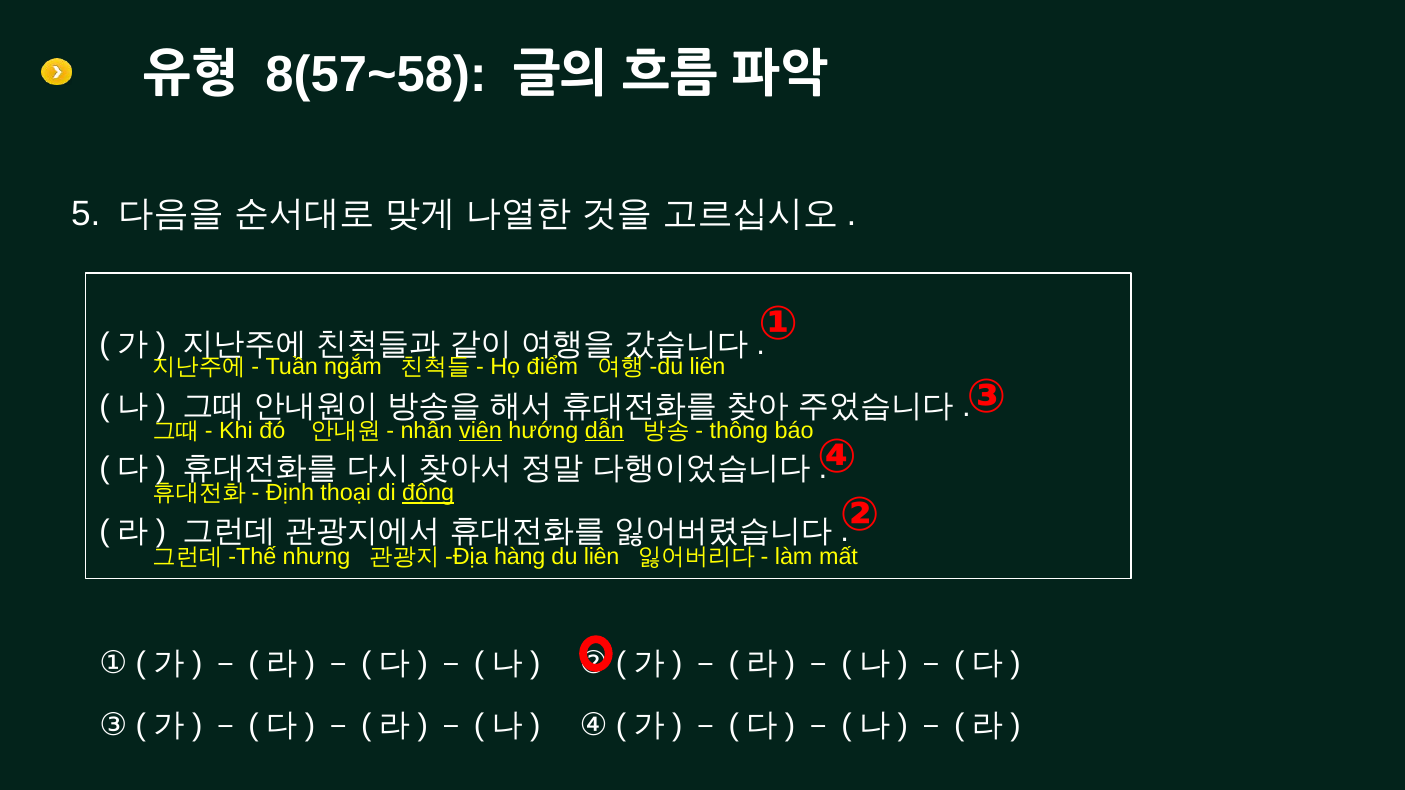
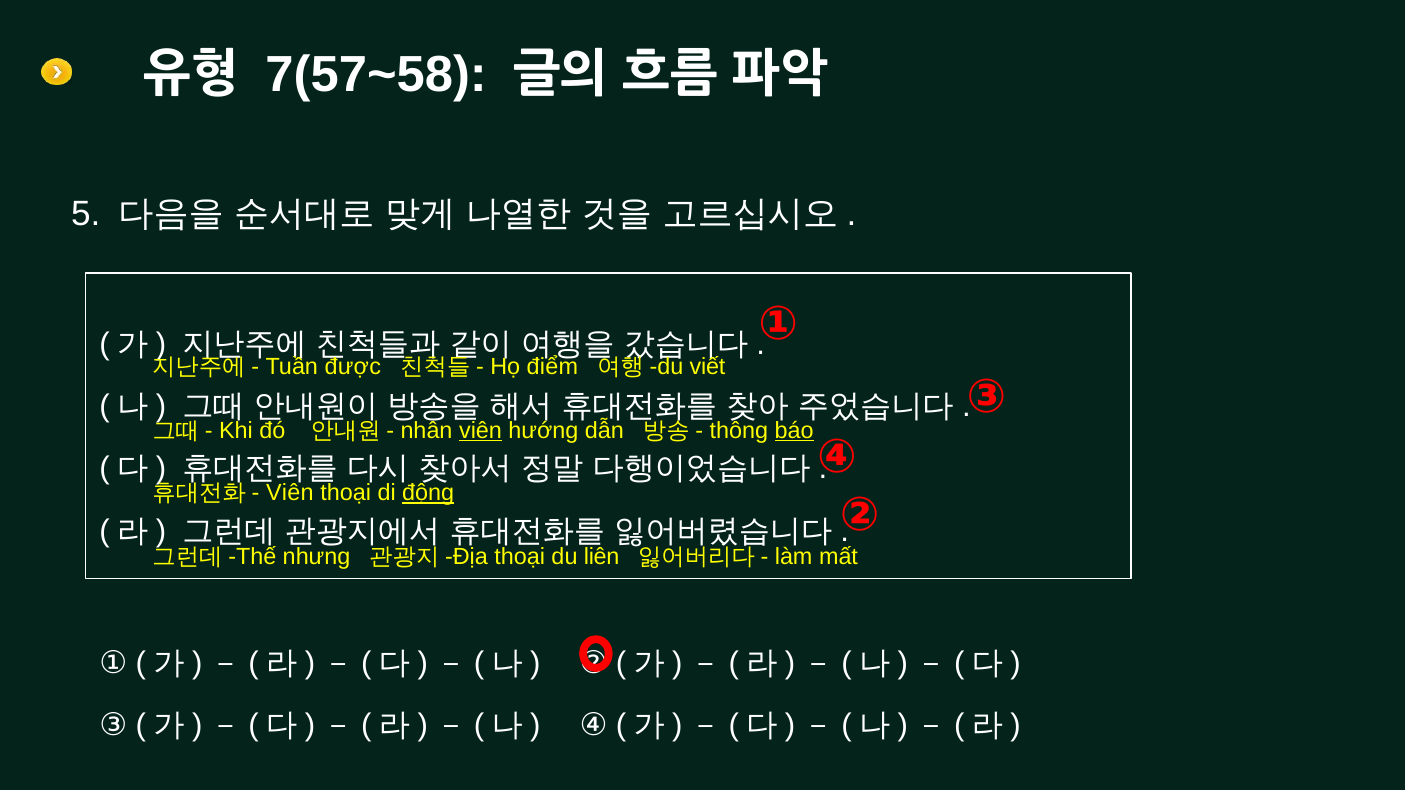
8(57~58: 8(57~58 -> 7(57~58
ngắm: ngắm -> được
liên at (708, 367): liên -> viết
dẫn underline: present -> none
báo underline: none -> present
Định at (290, 493): Định -> Viên
hàng at (520, 557): hàng -> thoại
